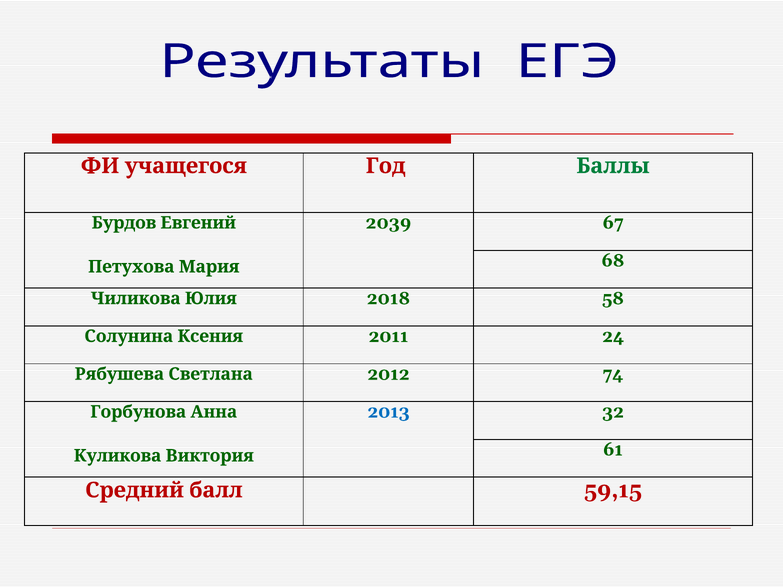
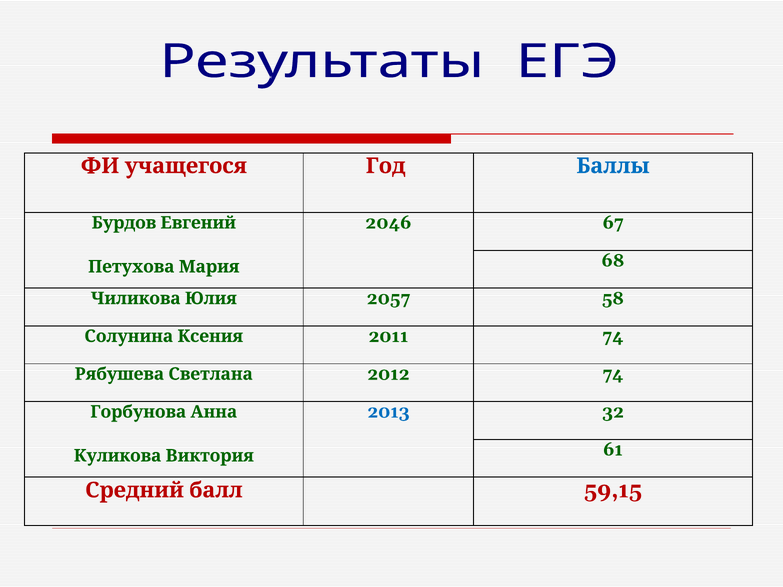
Баллы colour: green -> blue
2039: 2039 -> 2046
2018: 2018 -> 2057
2011 24: 24 -> 74
